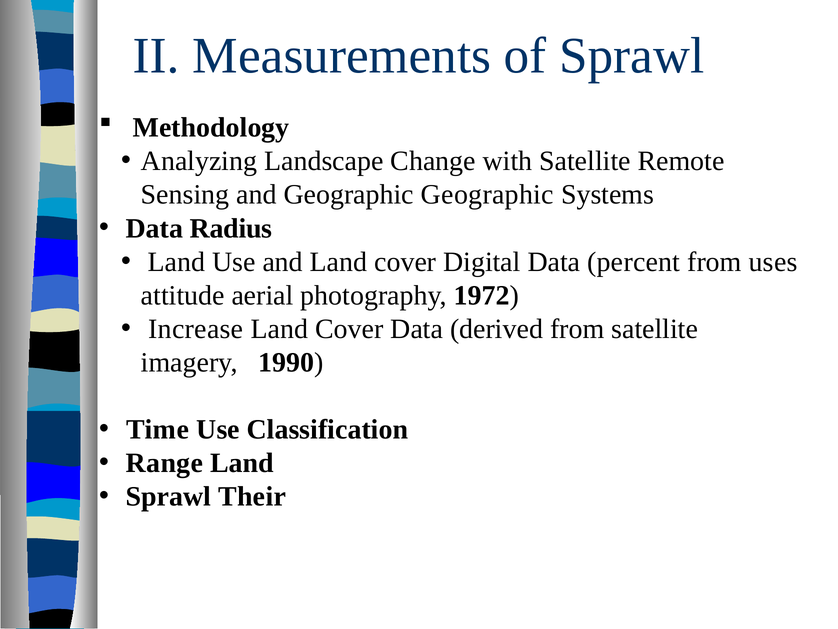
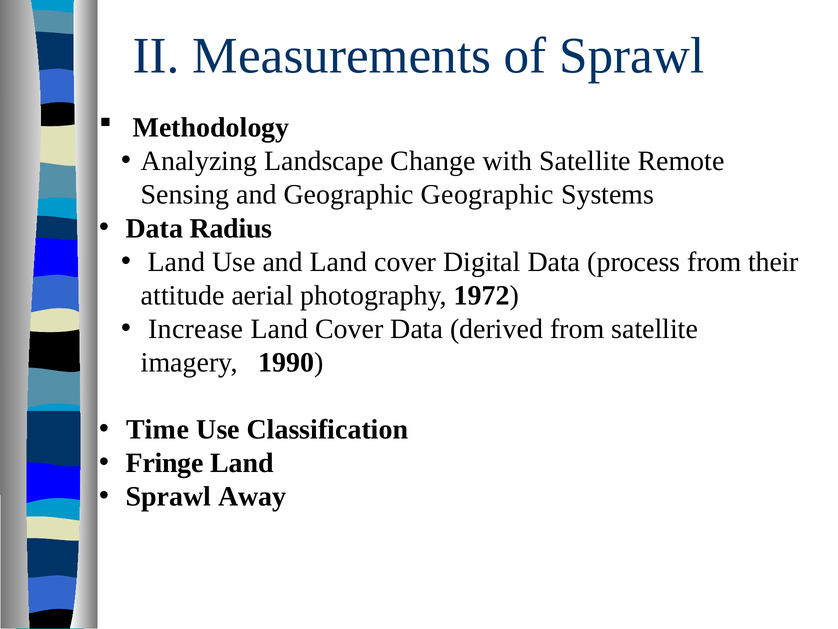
percent: percent -> process
uses: uses -> their
Range: Range -> Fringe
Their: Their -> Away
